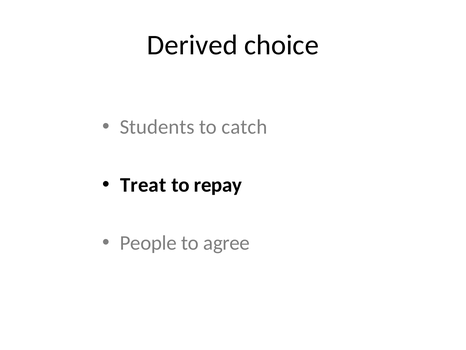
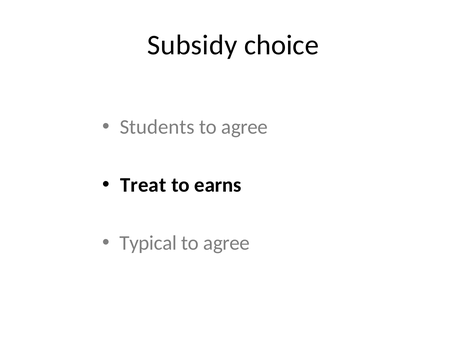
Derived: Derived -> Subsidy
catch at (244, 127): catch -> agree
repay: repay -> earns
People: People -> Typical
